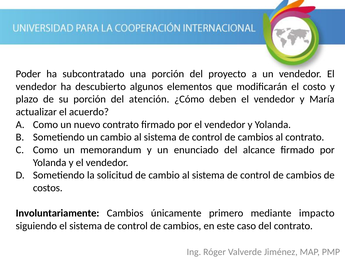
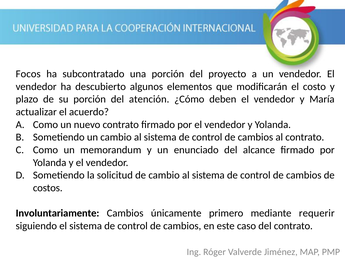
Poder: Poder -> Focos
impacto: impacto -> requerir
